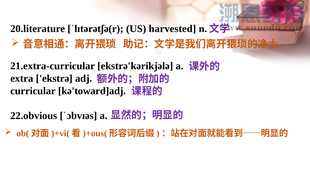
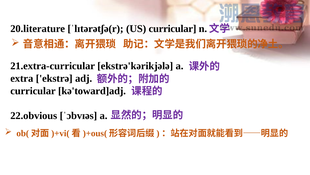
US harvested: harvested -> curricular
